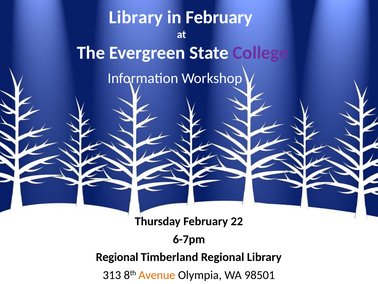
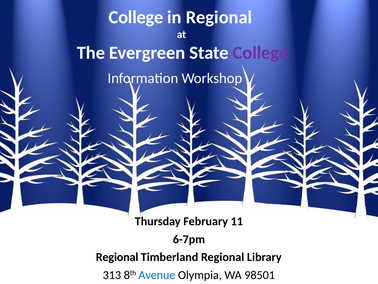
Library at (136, 17): Library -> College
in February: February -> Regional
22: 22 -> 11
Avenue colour: orange -> blue
